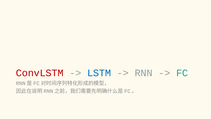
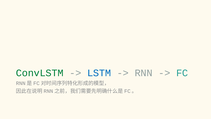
ConvLSTM colour: red -> green
